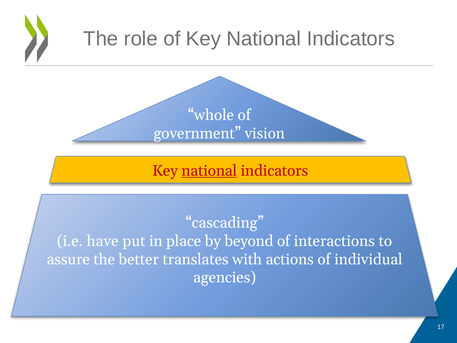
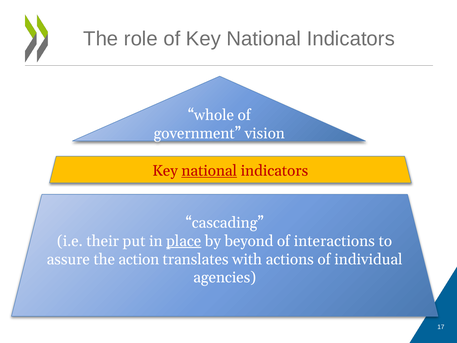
have: have -> their
place underline: none -> present
better: better -> action
